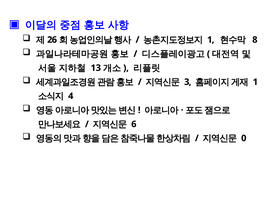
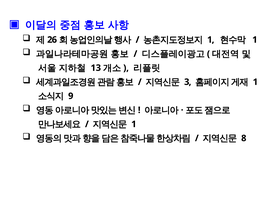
8 at (255, 40): 8 -> 1
4: 4 -> 9
6 at (134, 124): 6 -> 1
0: 0 -> 8
